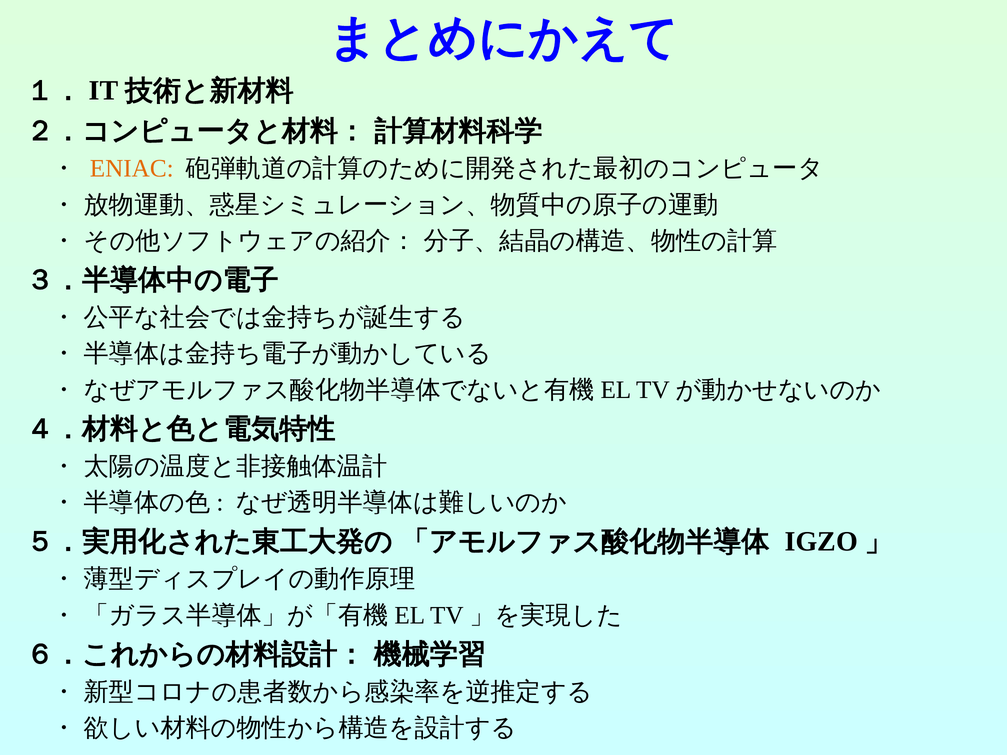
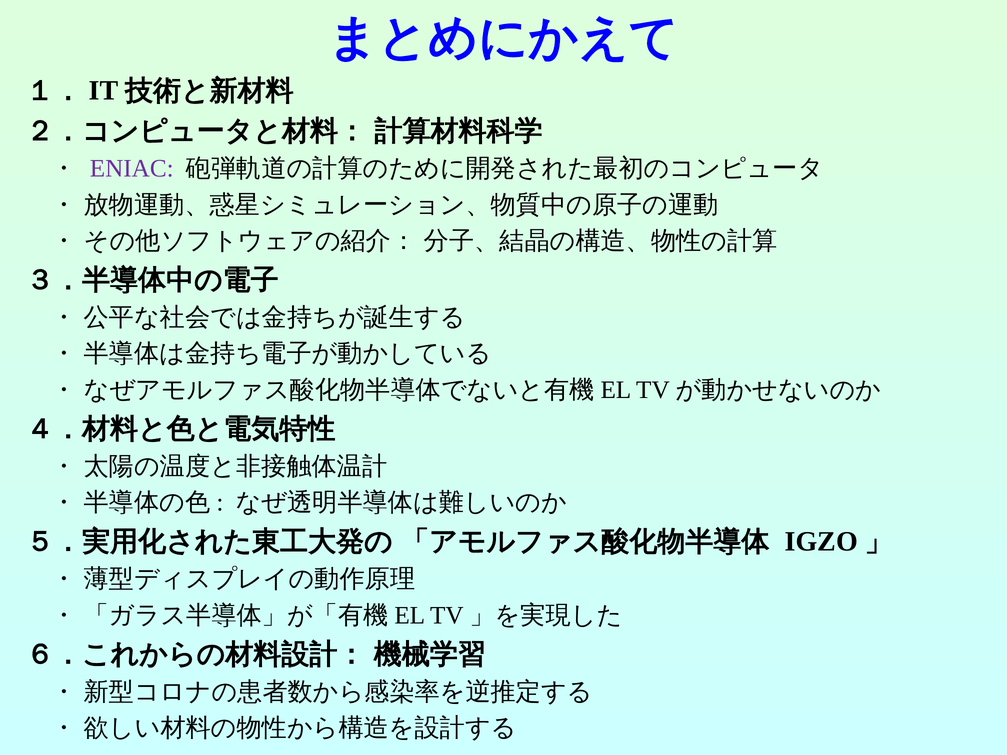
ENIAC colour: orange -> purple
